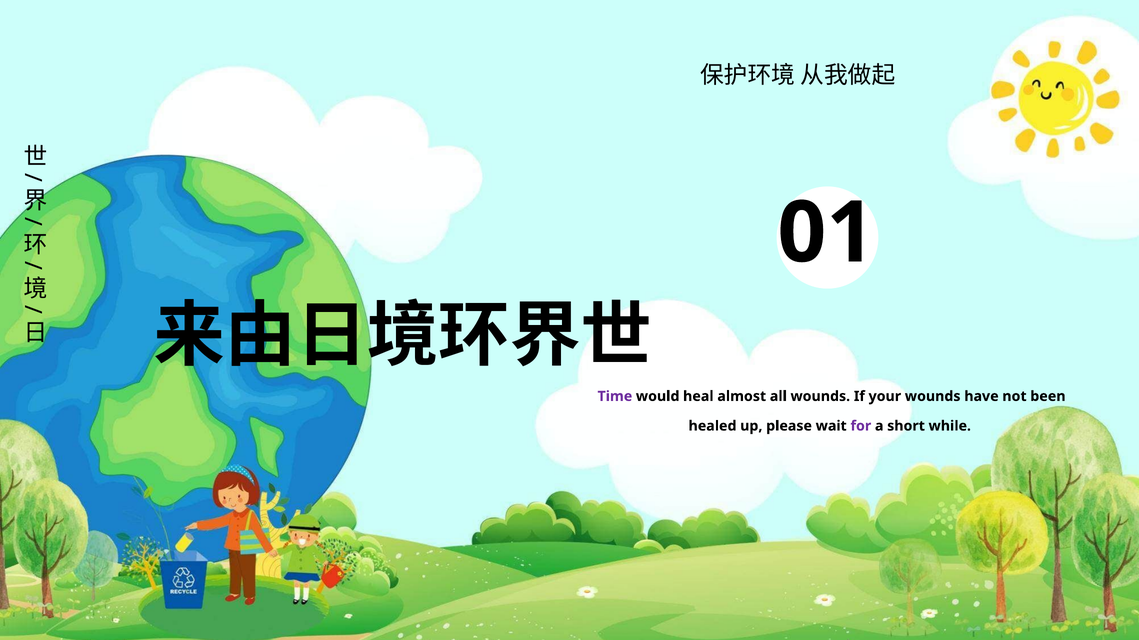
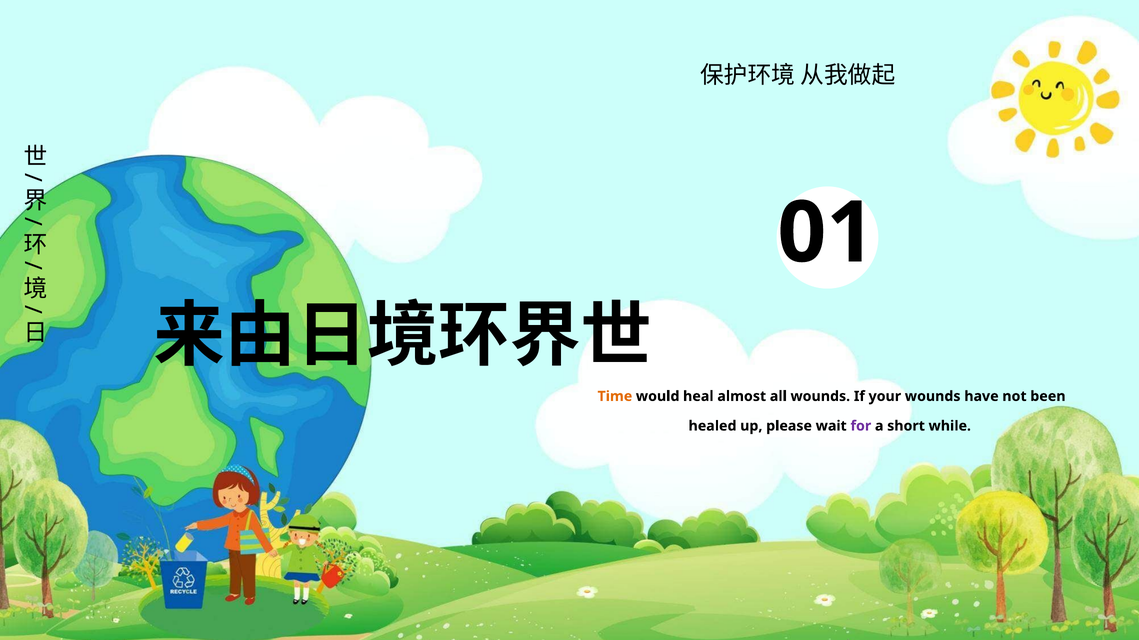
Time colour: purple -> orange
